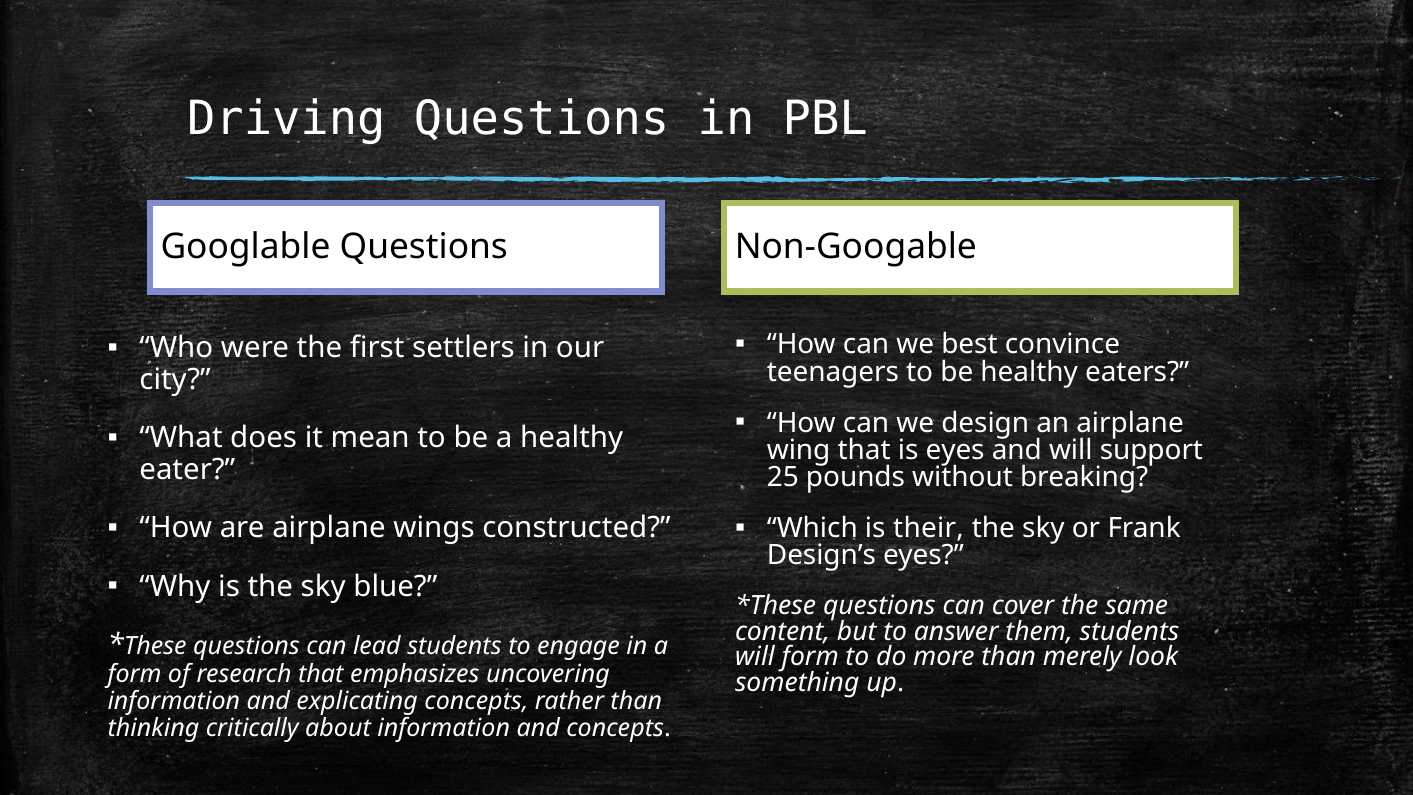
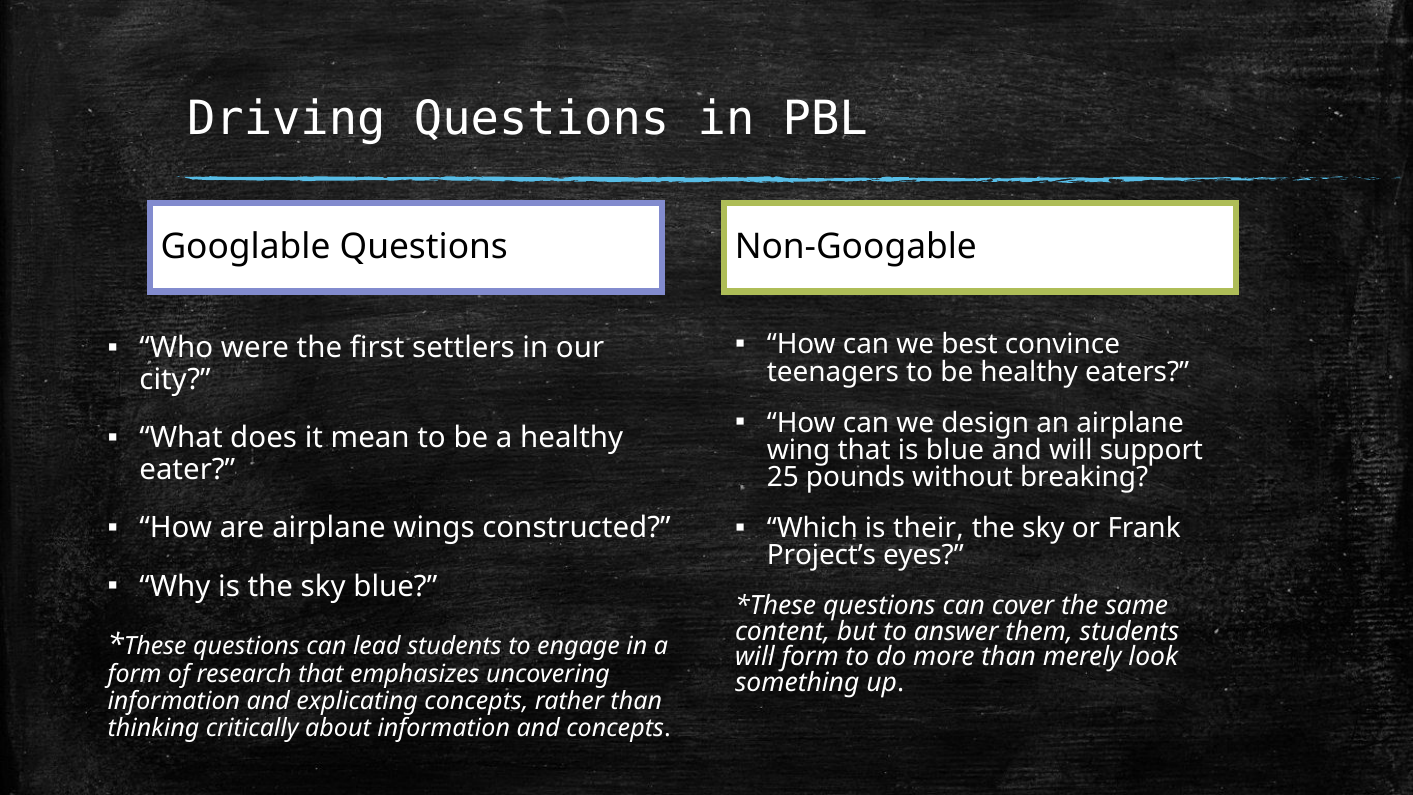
is eyes: eyes -> blue
Design’s: Design’s -> Project’s
